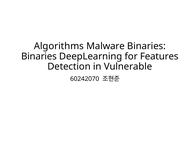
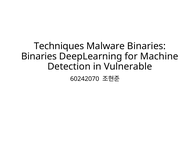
Algorithms: Algorithms -> Techniques
Features: Features -> Machine
